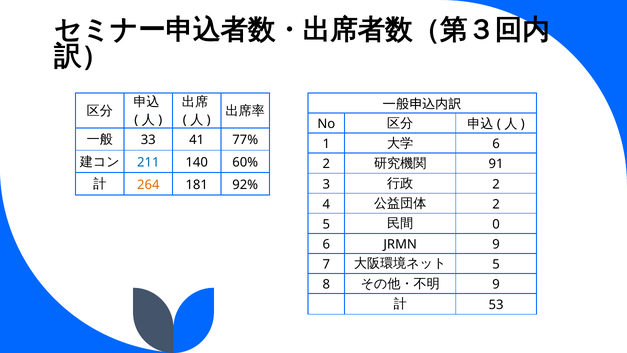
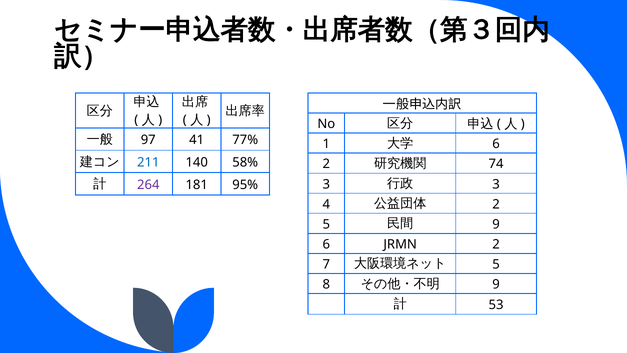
33: 33 -> 97
60%: 60% -> 58%
91: 91 -> 74
264 colour: orange -> purple
92%: 92% -> 95%
2 at (496, 184): 2 -> 3
0 at (496, 224): 0 -> 9
JRMN 9: 9 -> 2
